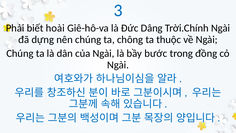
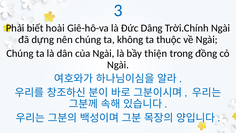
chông: chông -> không
bước: bước -> thiện
